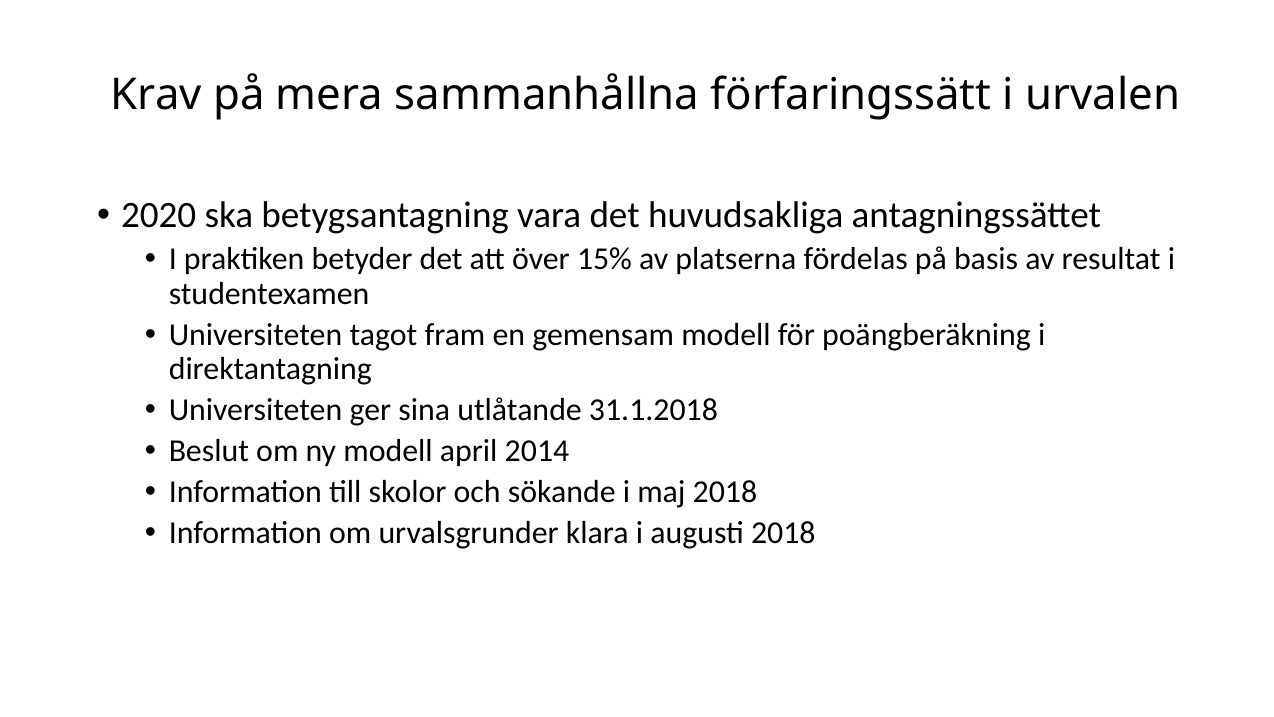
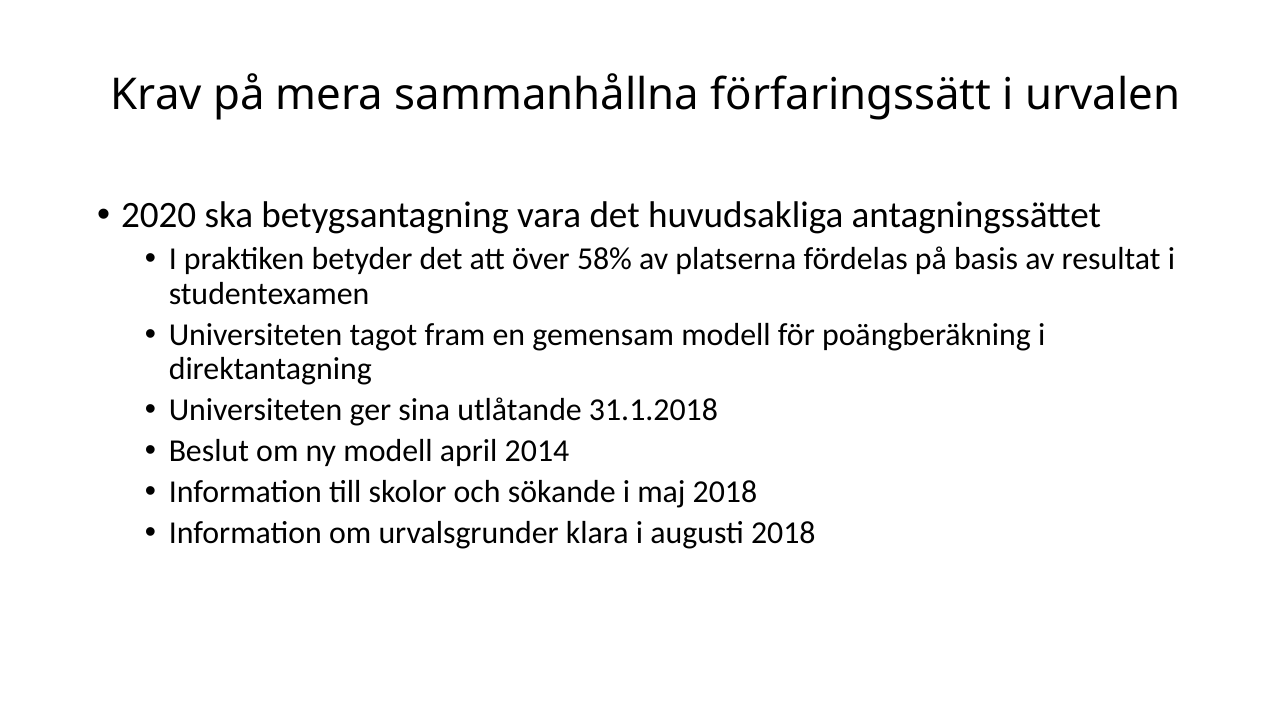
15%: 15% -> 58%
